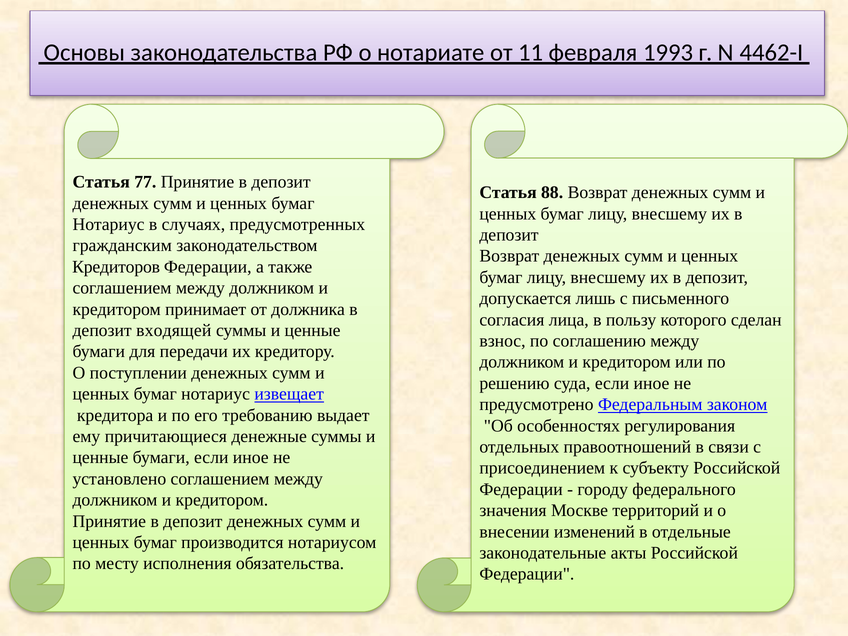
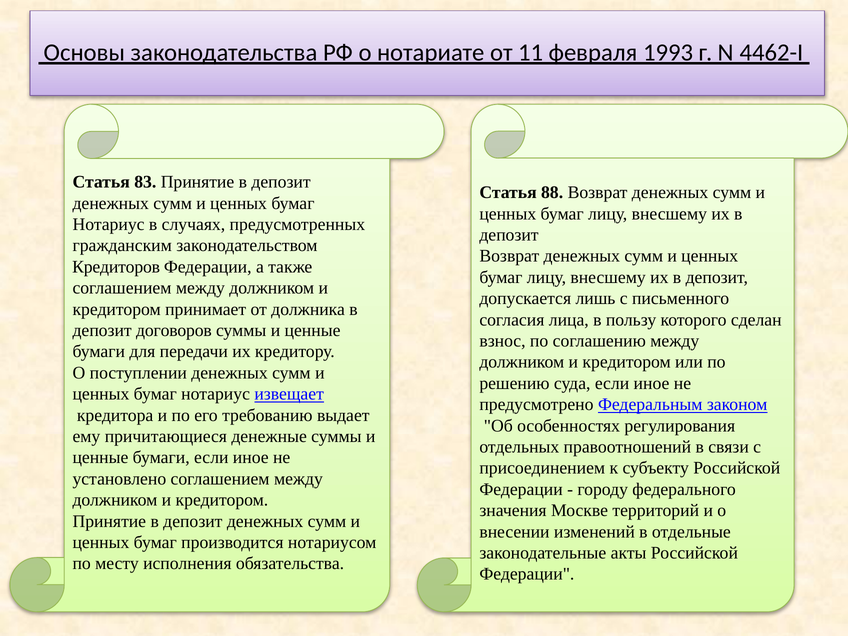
77: 77 -> 83
входящей: входящей -> договоров
